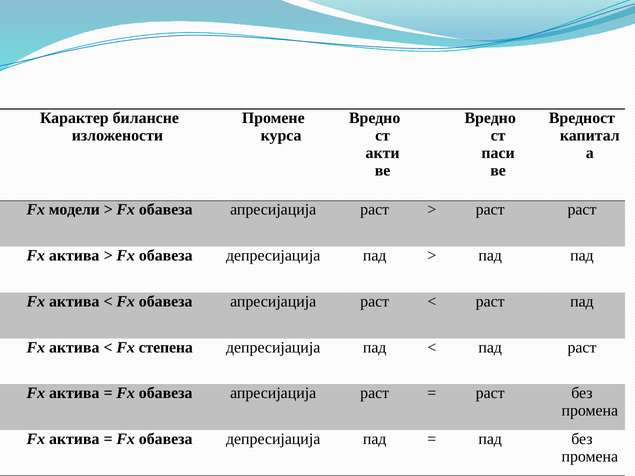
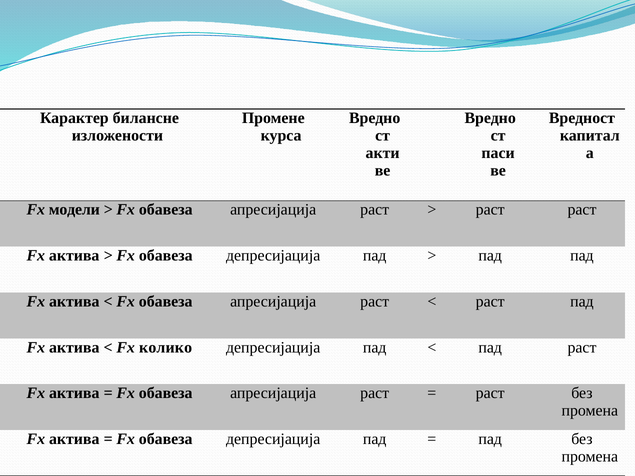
степена: степена -> колико
